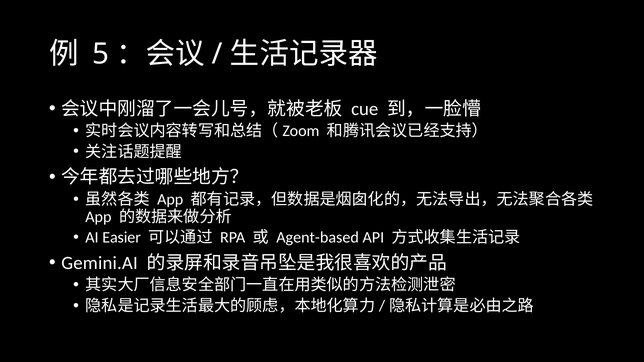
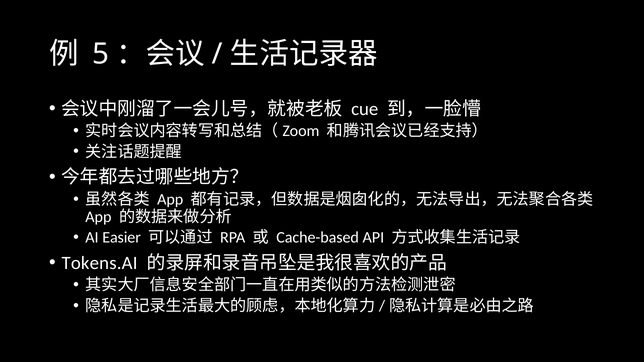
Agent-based: Agent-based -> Cache-based
Gemini.AI: Gemini.AI -> Tokens.AI
